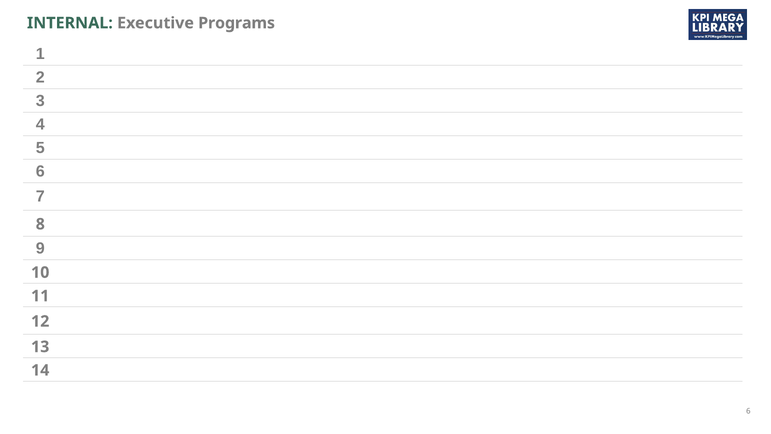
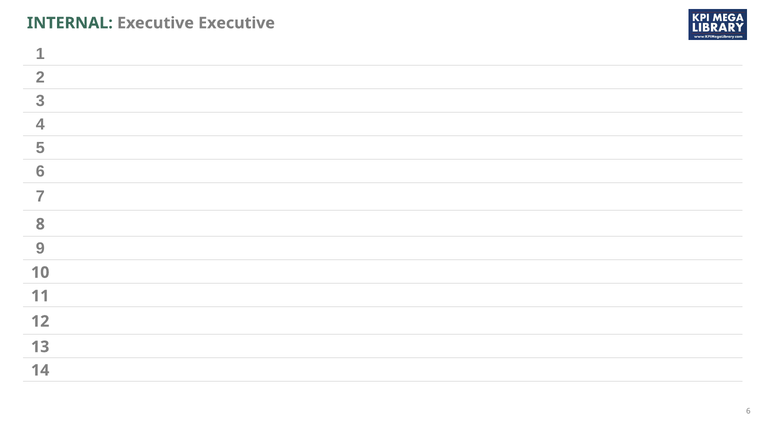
Executive Programs: Programs -> Executive
